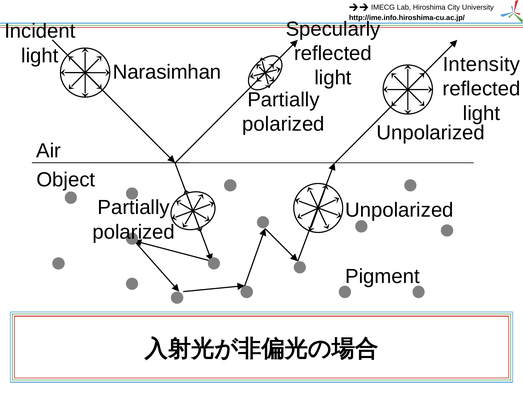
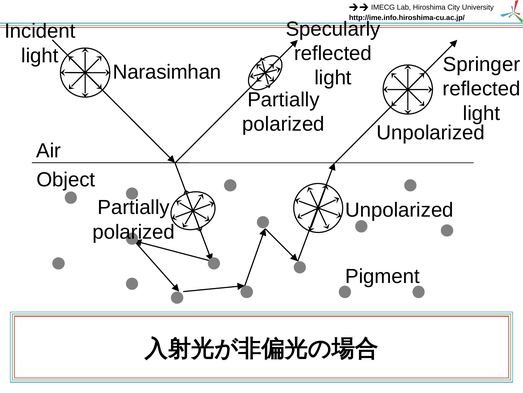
Intensity: Intensity -> Springer
